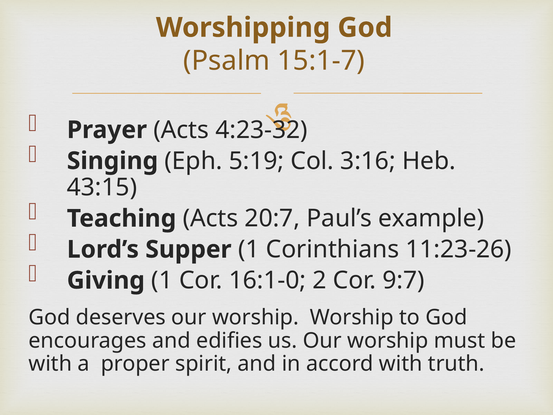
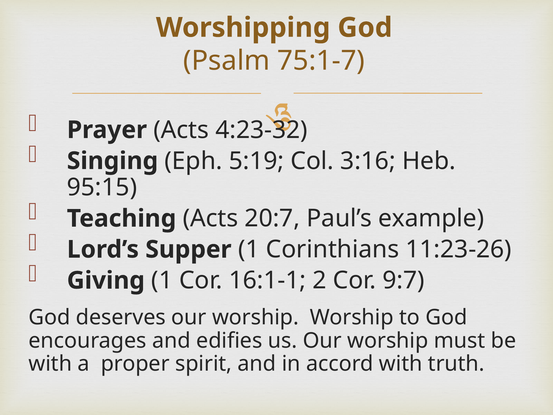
15:1-7: 15:1-7 -> 75:1-7
43:15: 43:15 -> 95:15
16:1-0: 16:1-0 -> 16:1-1
